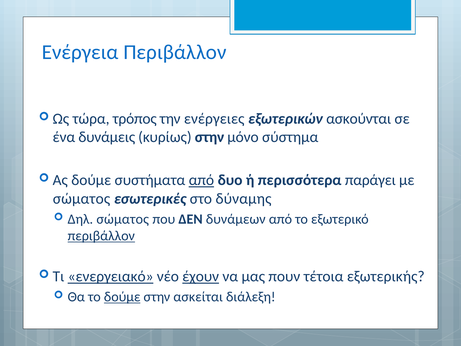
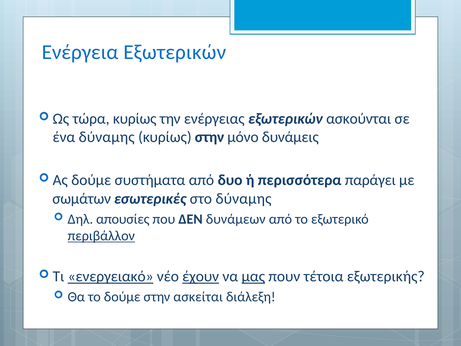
Ενέργεια Περιβάλλον: Περιβάλλον -> Εξωτερικών
τώρα τρόπος: τρόπος -> κυρίως
ενέργειες: ενέργειες -> ενέργειας
ένα δυνάμεις: δυνάμεις -> δύναμης
σύστημα: σύστημα -> δυνάμεις
από at (201, 180) underline: present -> none
σώματος at (82, 199): σώματος -> σωμάτων
Δηλ σώματος: σώματος -> απουσίες
μας underline: none -> present
δούμε at (122, 297) underline: present -> none
